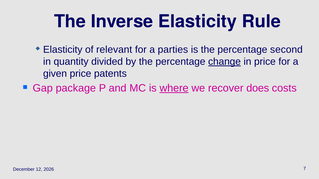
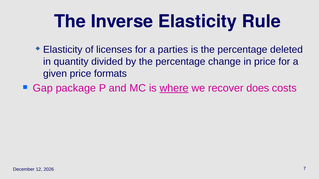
relevant: relevant -> licenses
second: second -> deleted
change underline: present -> none
patents: patents -> formats
